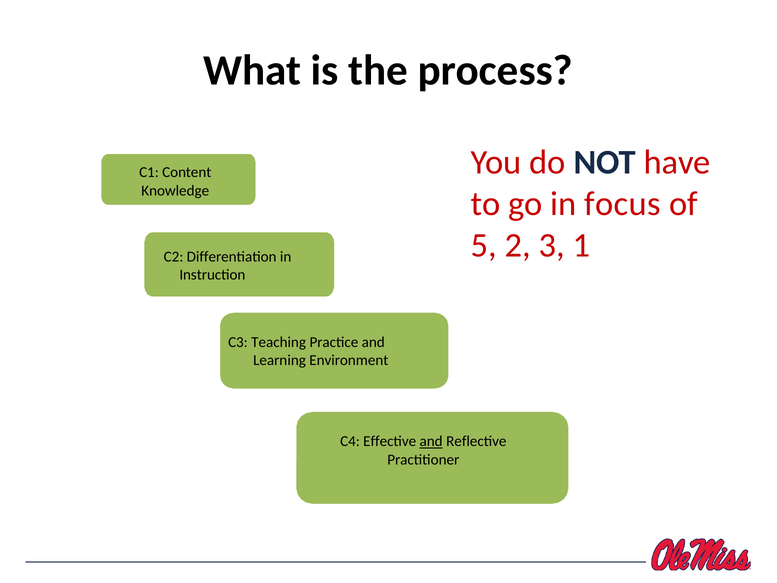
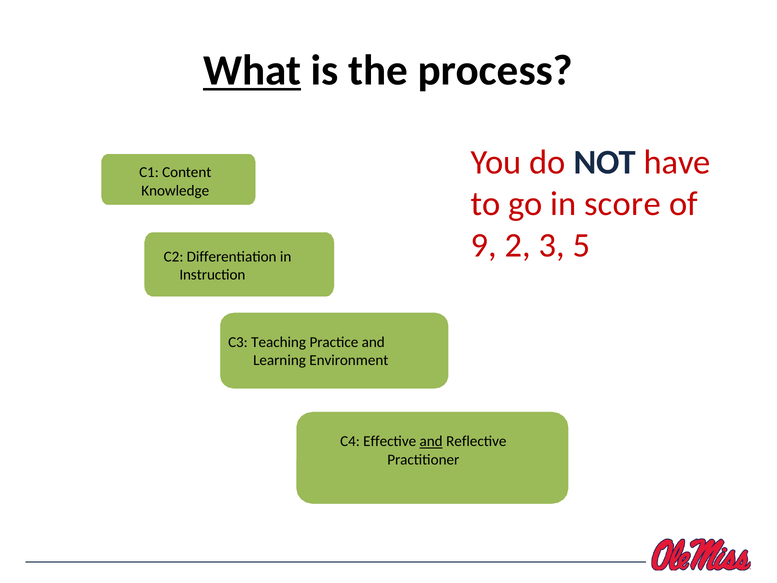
What underline: none -> present
focus: focus -> score
5: 5 -> 9
1: 1 -> 5
